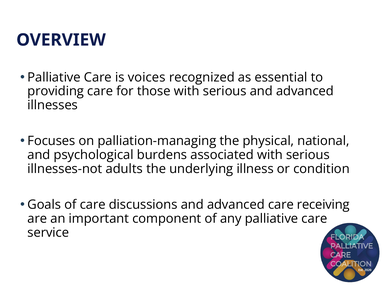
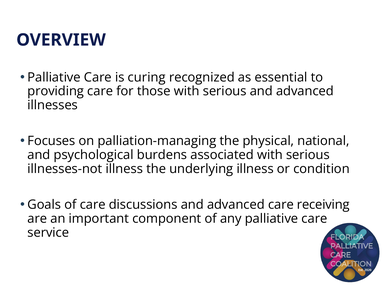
voices: voices -> curing
illnesses-not adults: adults -> illness
